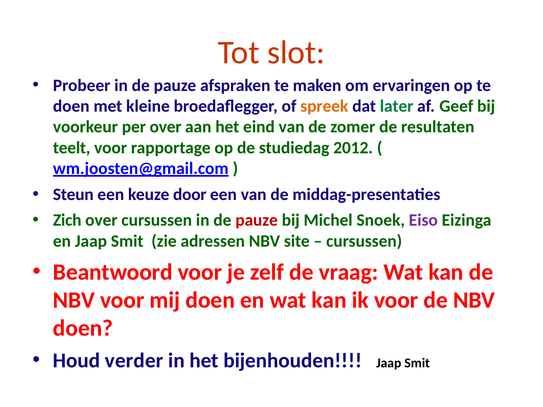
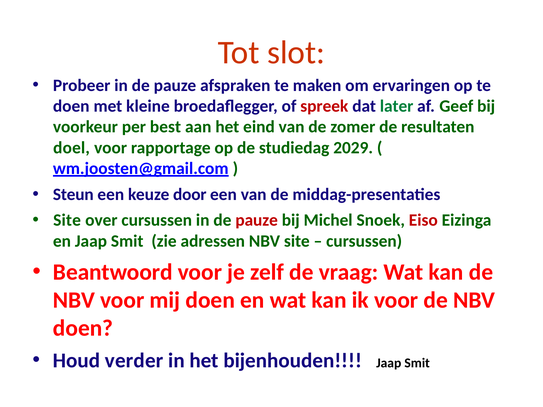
spreek colour: orange -> red
per over: over -> best
teelt: teelt -> doel
2012: 2012 -> 2029
Zich at (67, 220): Zich -> Site
Eiso colour: purple -> red
